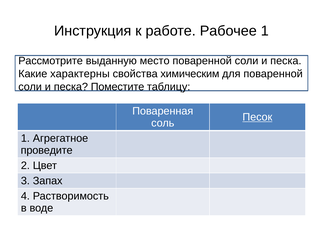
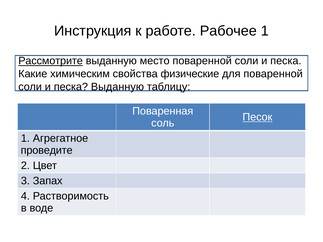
Рассмотрите underline: none -> present
характерны: характерны -> химическим
химическим: химическим -> физические
песка Поместите: Поместите -> Выданную
